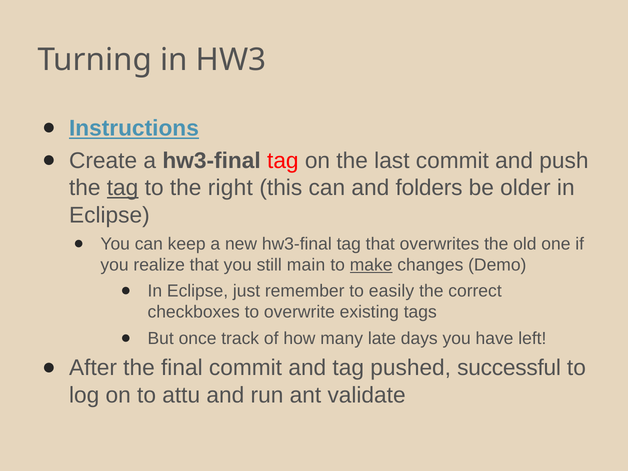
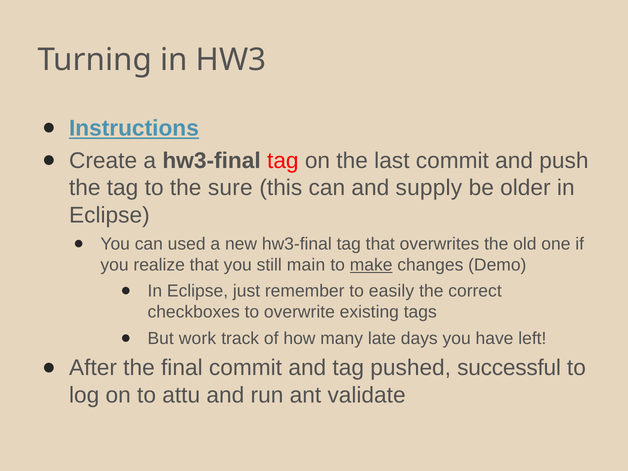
tag at (123, 188) underline: present -> none
right: right -> sure
folders: folders -> supply
keep: keep -> used
once: once -> work
